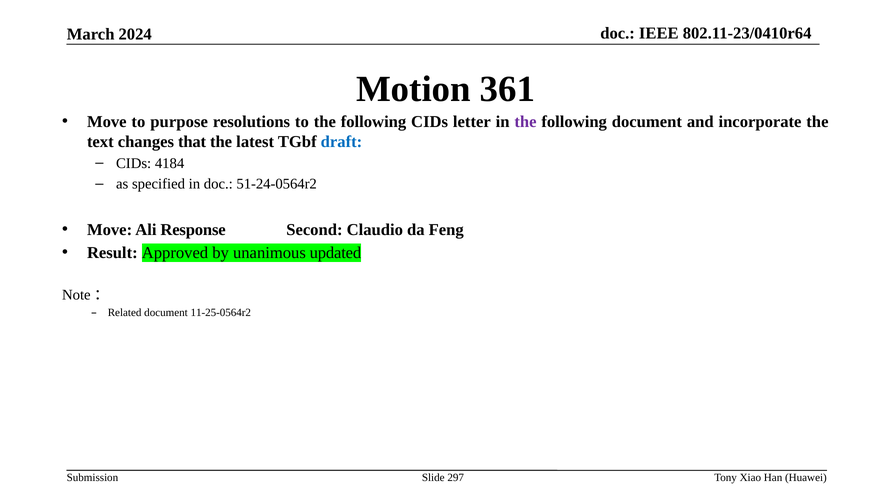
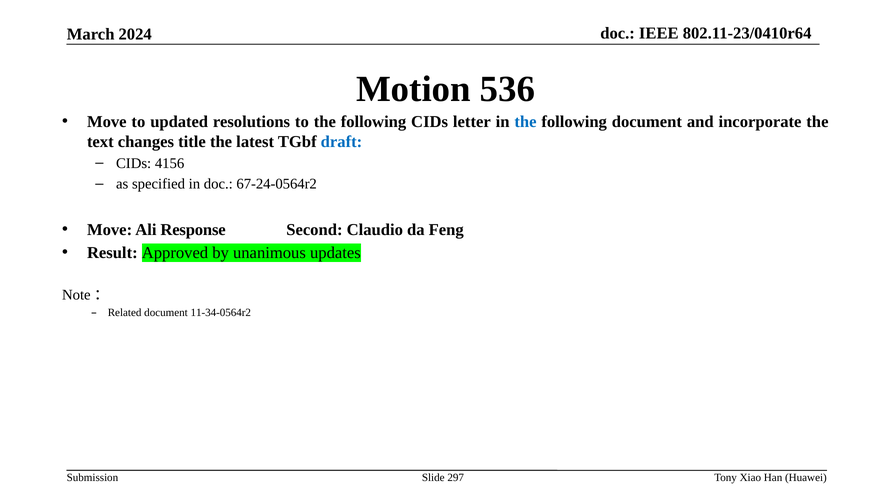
361: 361 -> 536
purpose: purpose -> updated
the at (525, 122) colour: purple -> blue
that: that -> title
4184: 4184 -> 4156
51-24-0564r2: 51-24-0564r2 -> 67-24-0564r2
updated: updated -> updates
11-25-0564r2: 11-25-0564r2 -> 11-34-0564r2
